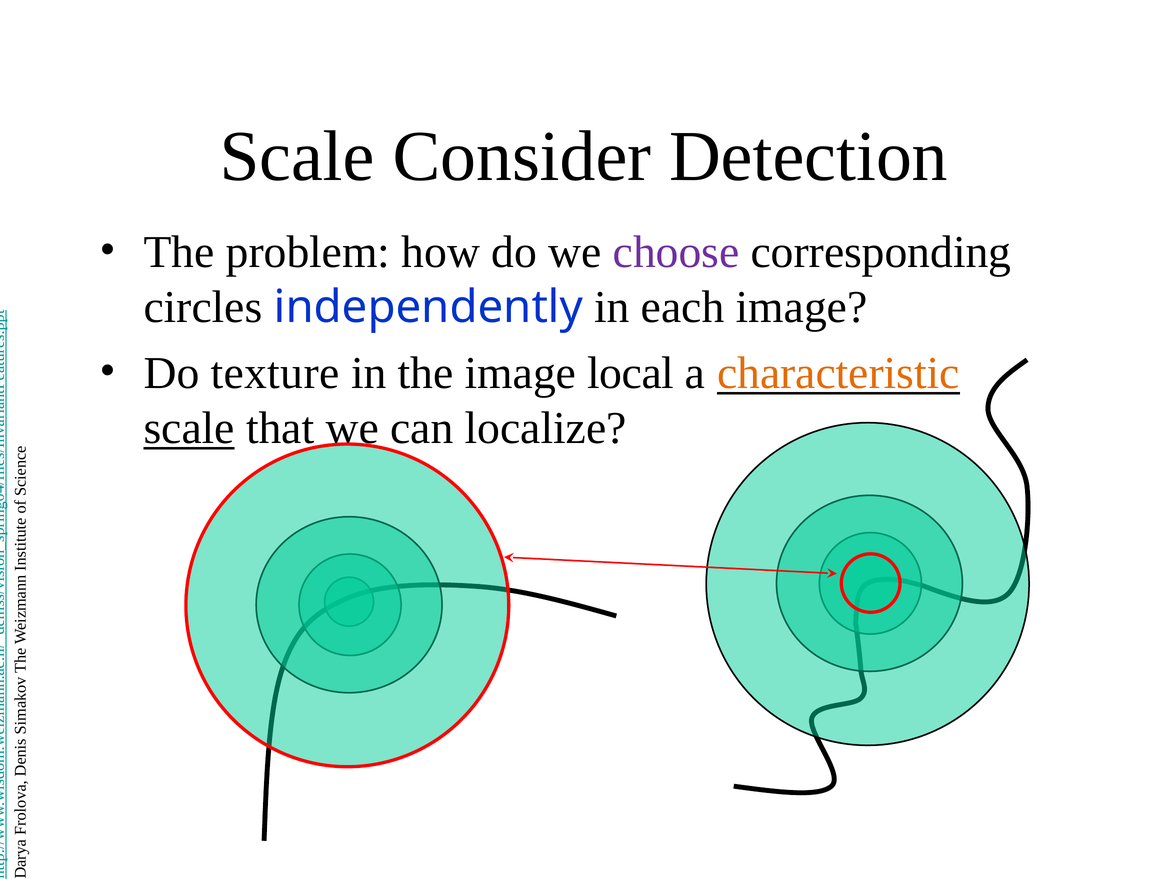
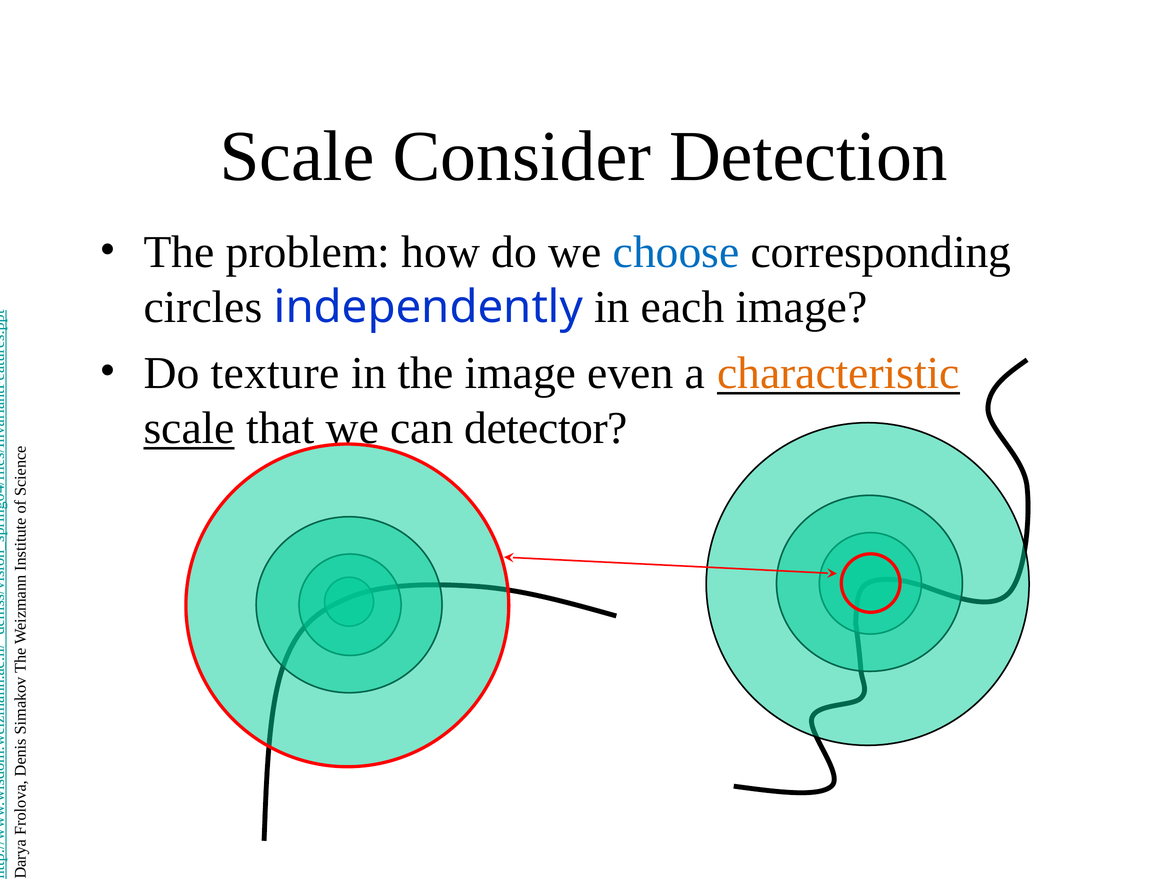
choose colour: purple -> blue
local: local -> even
localize: localize -> detector
